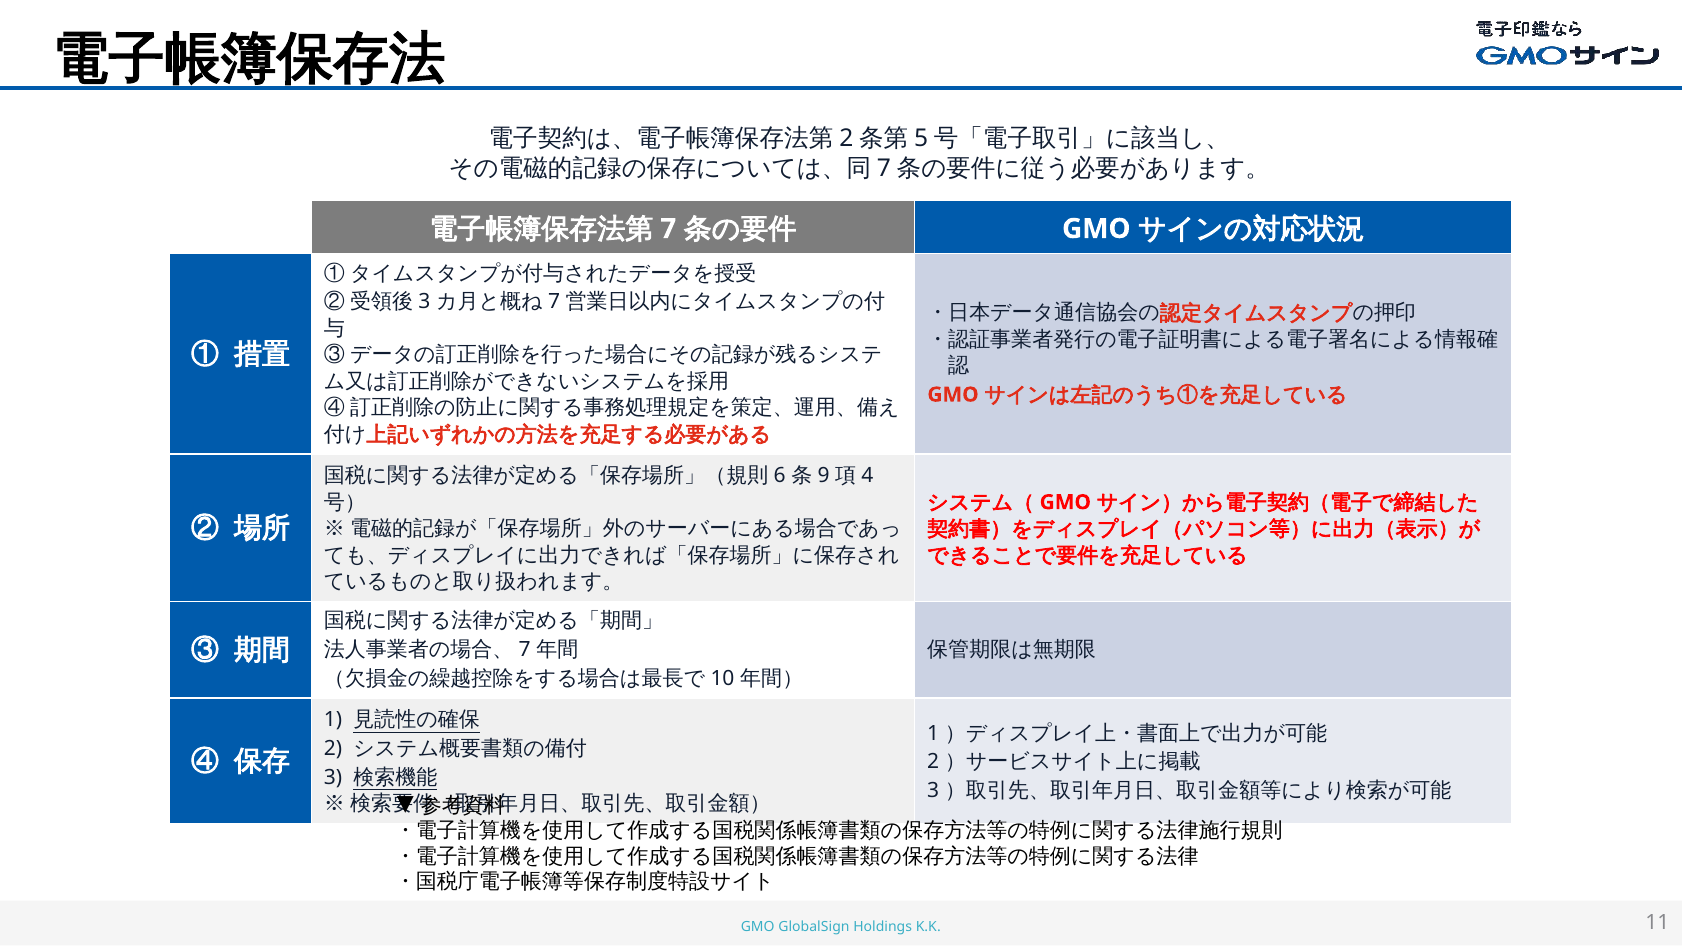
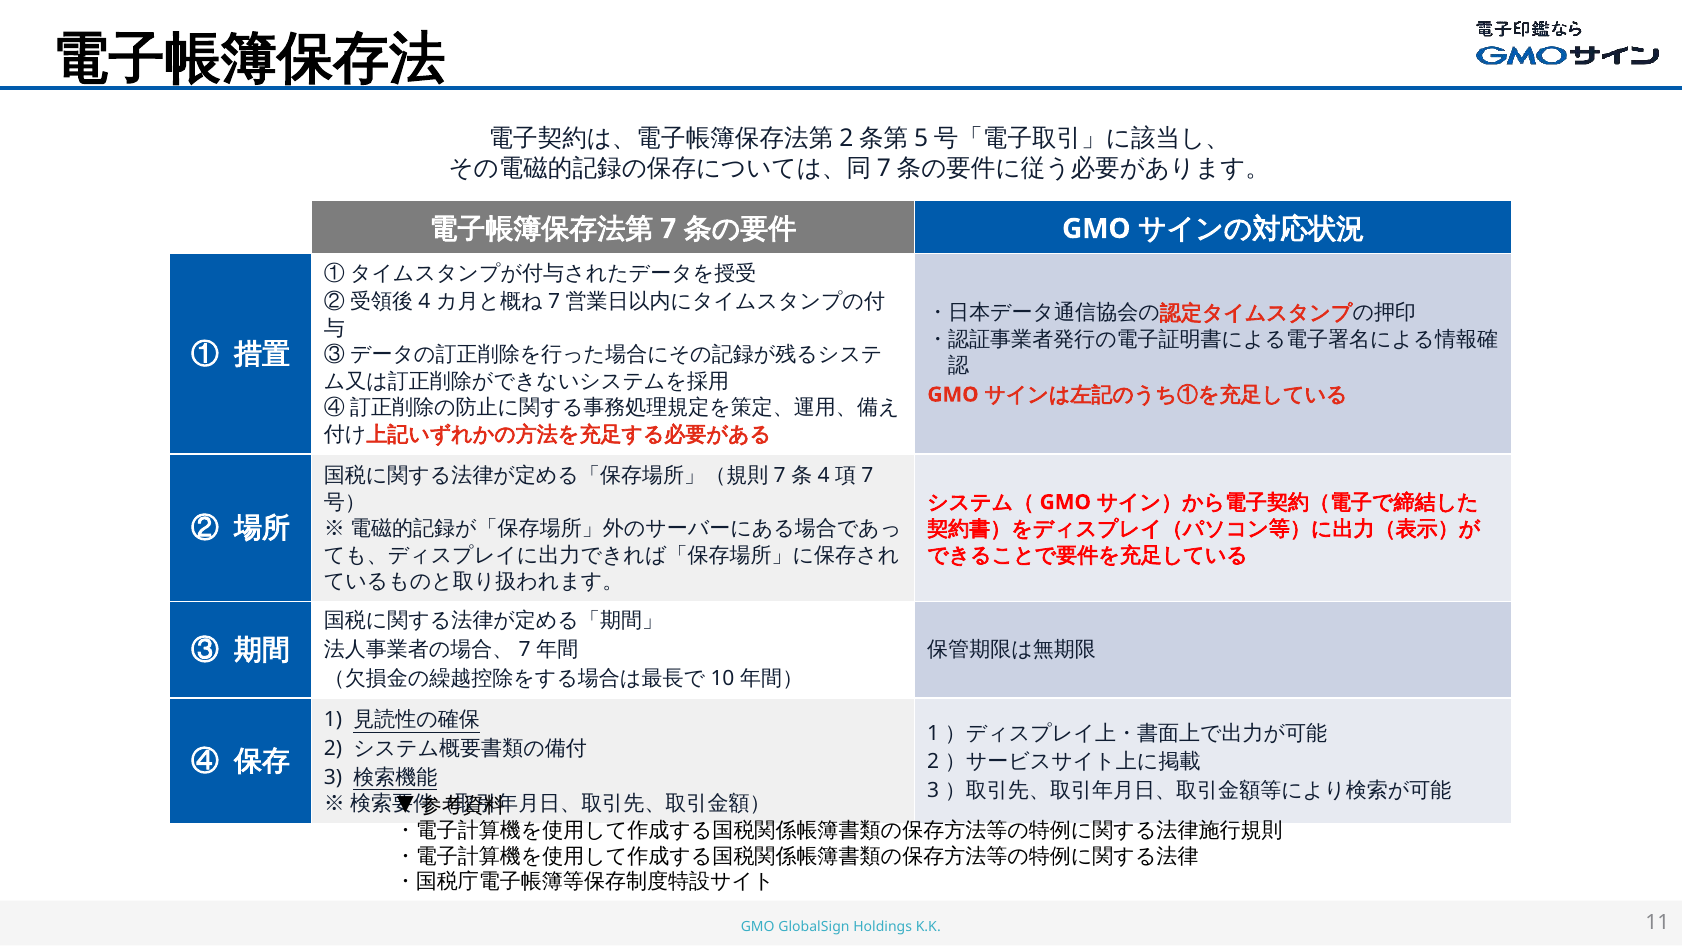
3 at (424, 302): 3 -> 4
6 at (780, 476): 6 -> 7
9 at (824, 476): 9 -> 4
4 at (867, 476): 4 -> 7
